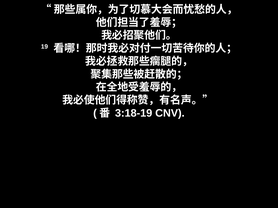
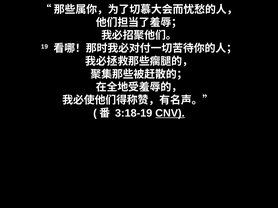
CNV underline: none -> present
